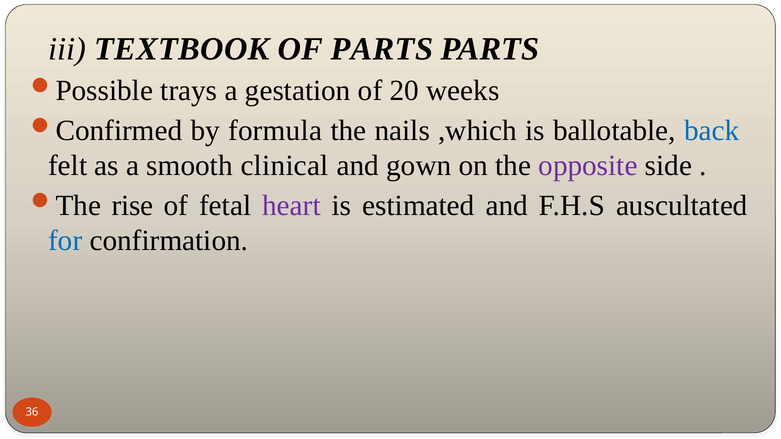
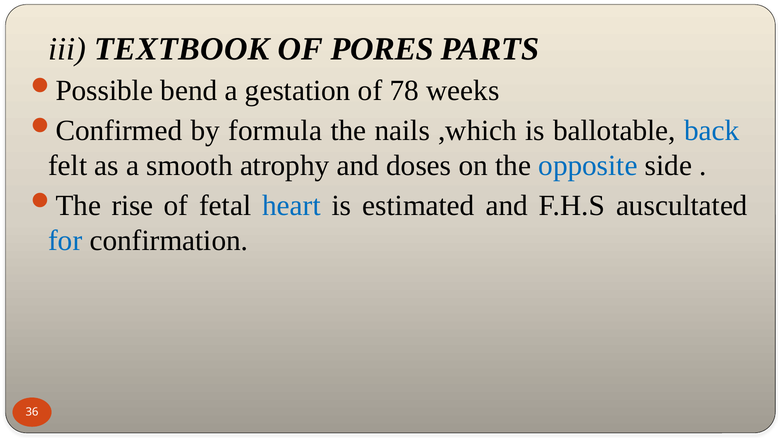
OF PARTS: PARTS -> PORES
trays: trays -> bend
20: 20 -> 78
clinical: clinical -> atrophy
gown: gown -> doses
opposite colour: purple -> blue
heart colour: purple -> blue
